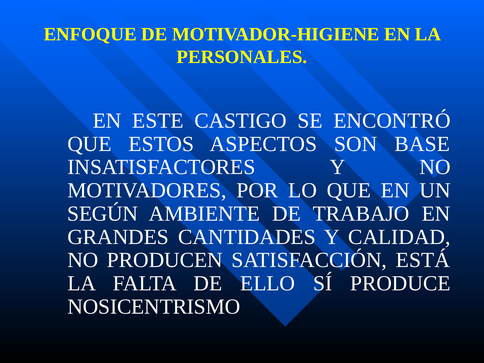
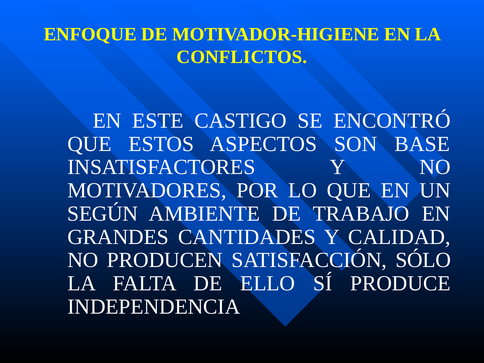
PERSONALES: PERSONALES -> CONFLICTOS
ESTÁ: ESTÁ -> SÓLO
NOSICENTRISMO: NOSICENTRISMO -> INDEPENDENCIA
